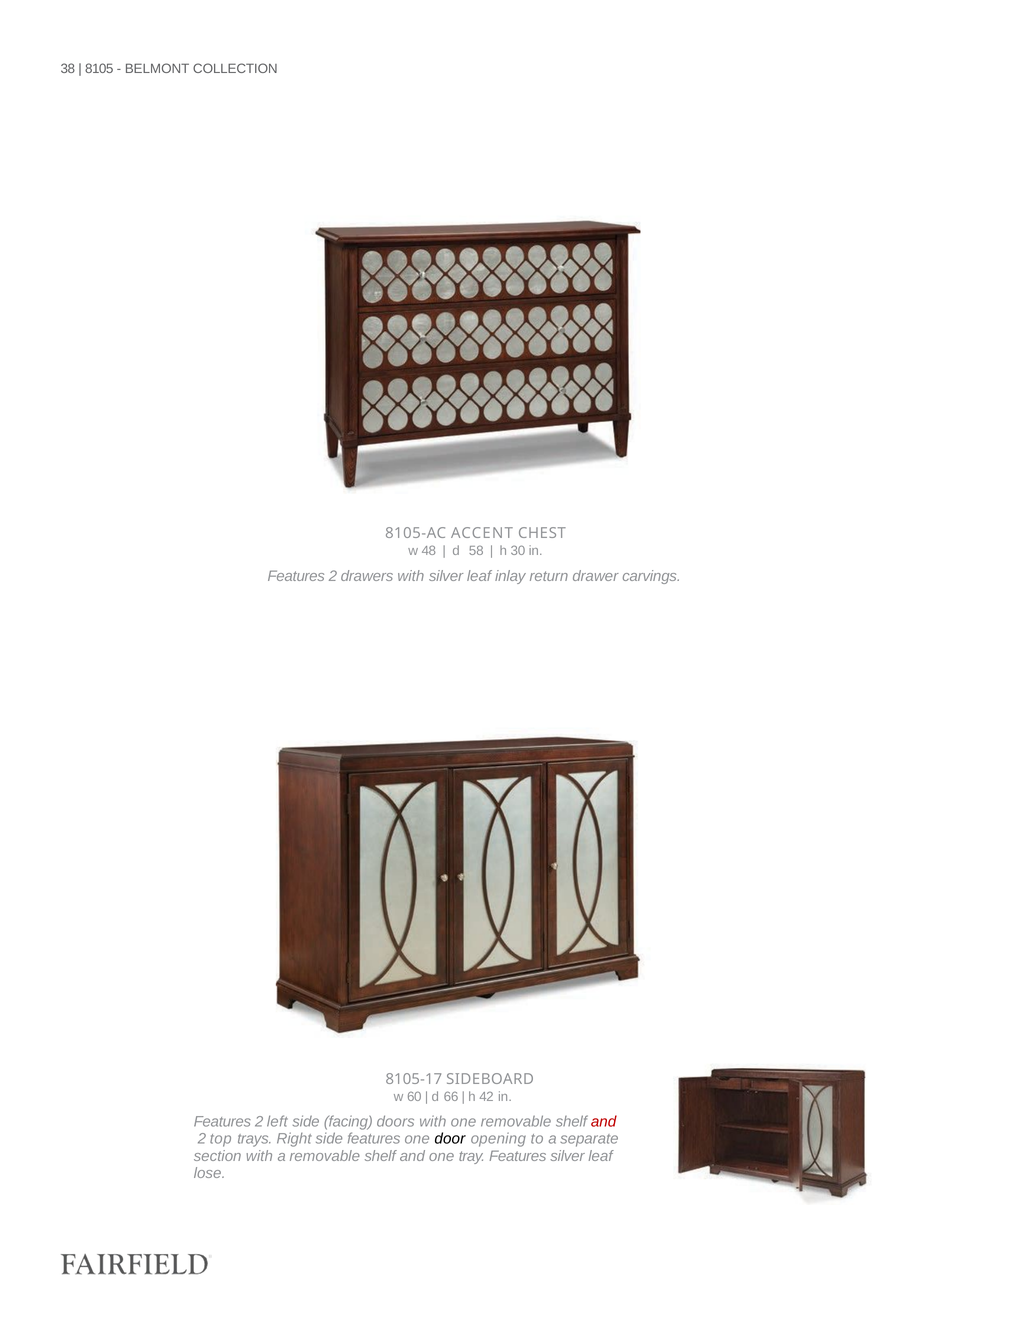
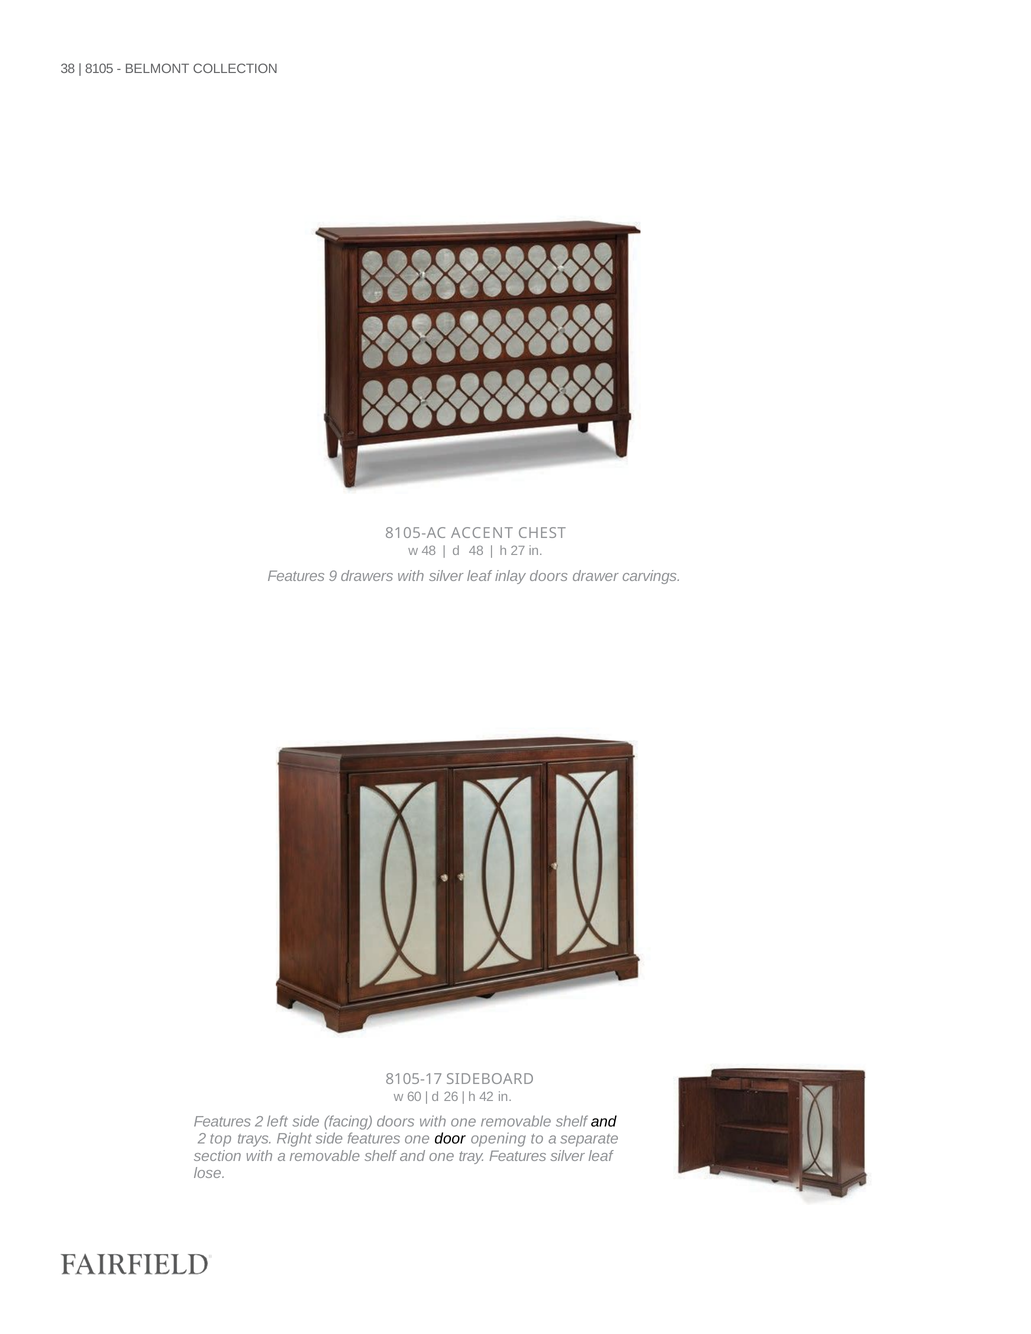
d 58: 58 -> 48
30: 30 -> 27
2 at (333, 576): 2 -> 9
inlay return: return -> doors
66: 66 -> 26
and at (604, 1122) colour: red -> black
